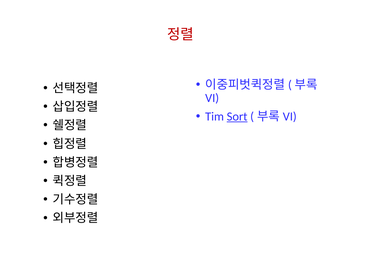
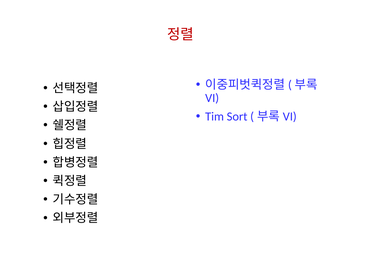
Sort underline: present -> none
